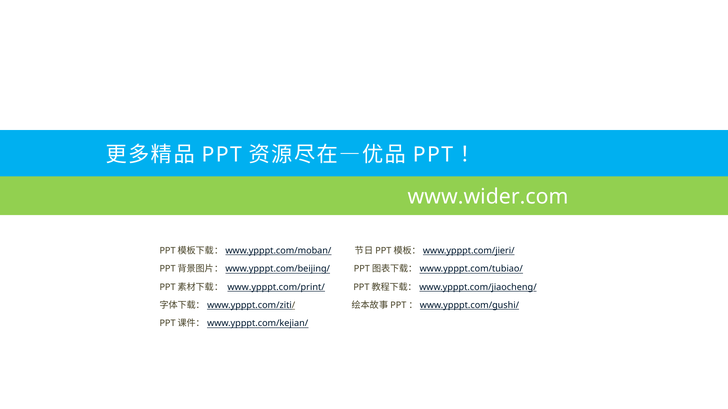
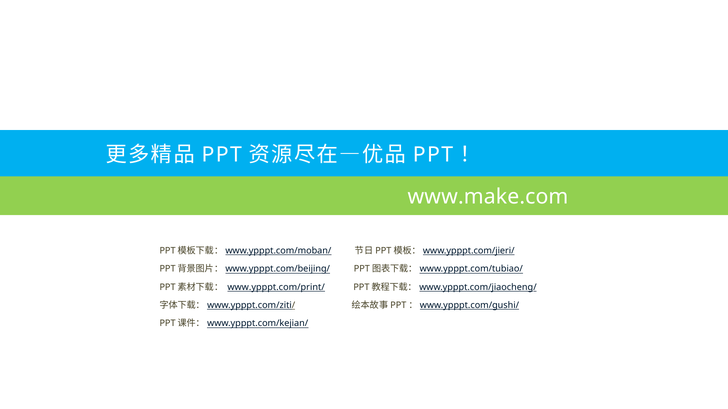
www.wider.com: www.wider.com -> www.make.com
